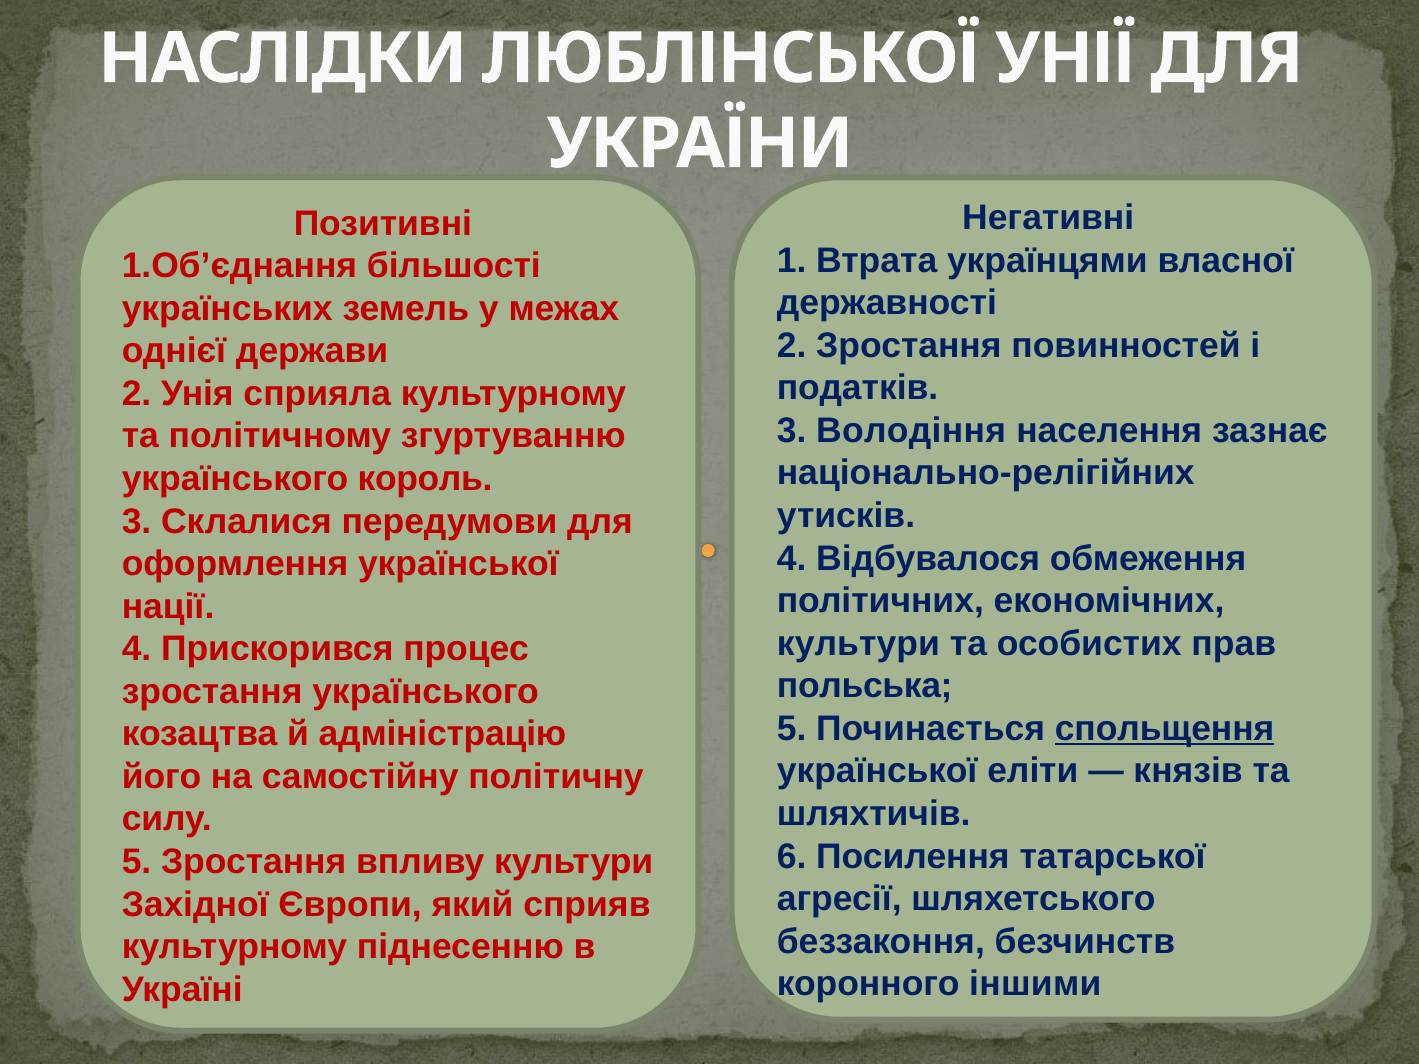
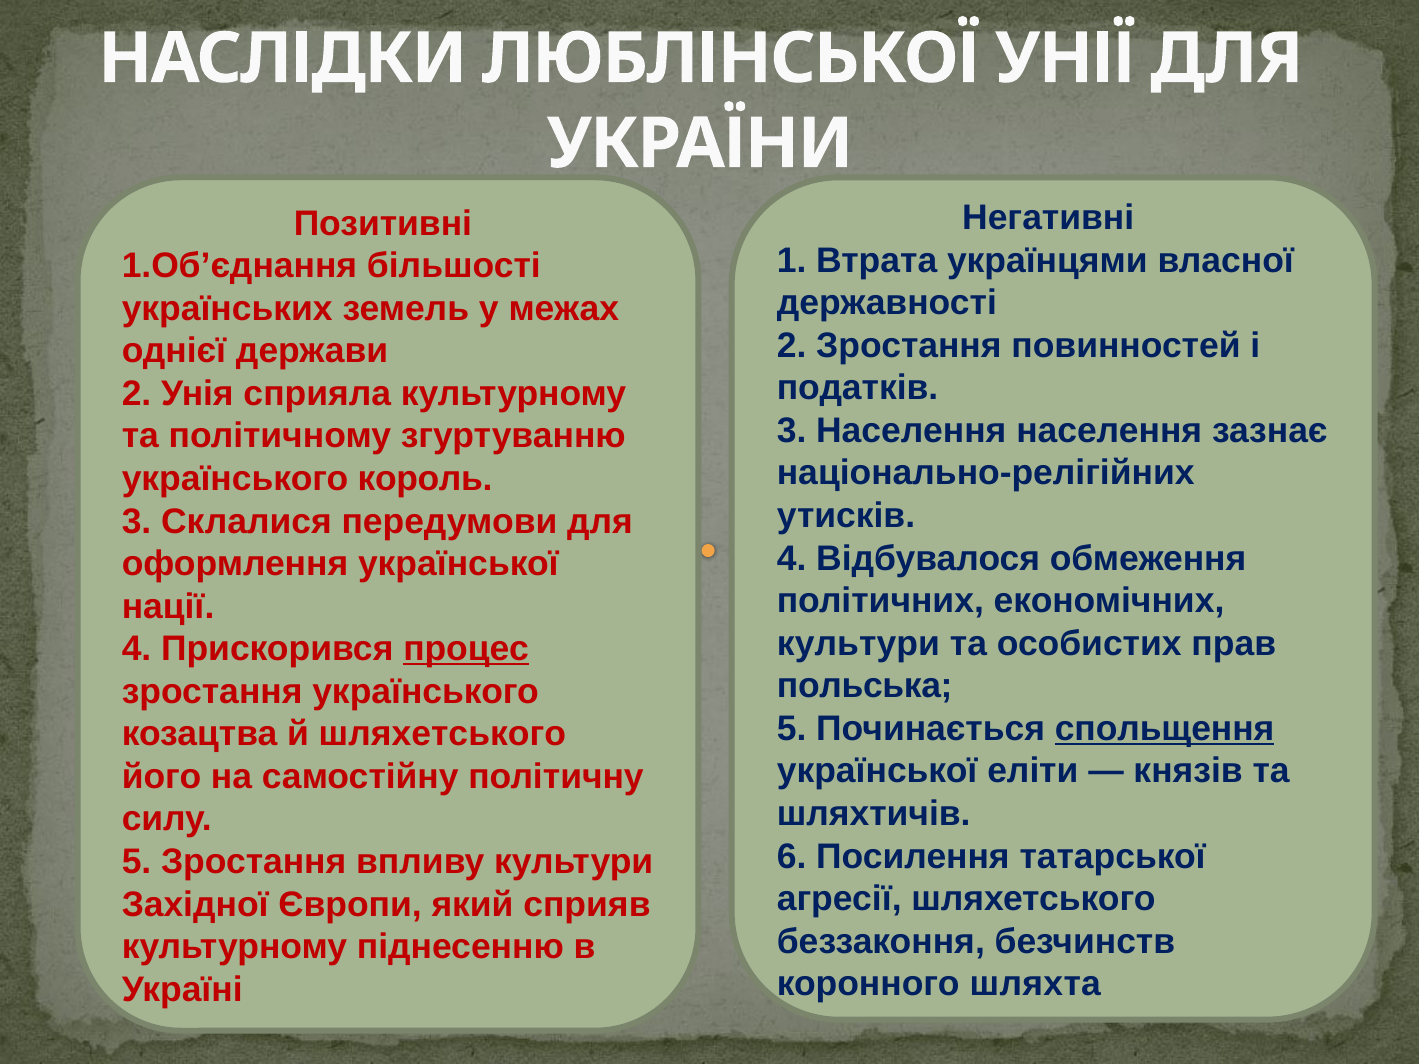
3 Володіння: Володіння -> Населення
процес underline: none -> present
й адміністрацію: адміністрацію -> шляхетського
іншими: іншими -> шляхта
